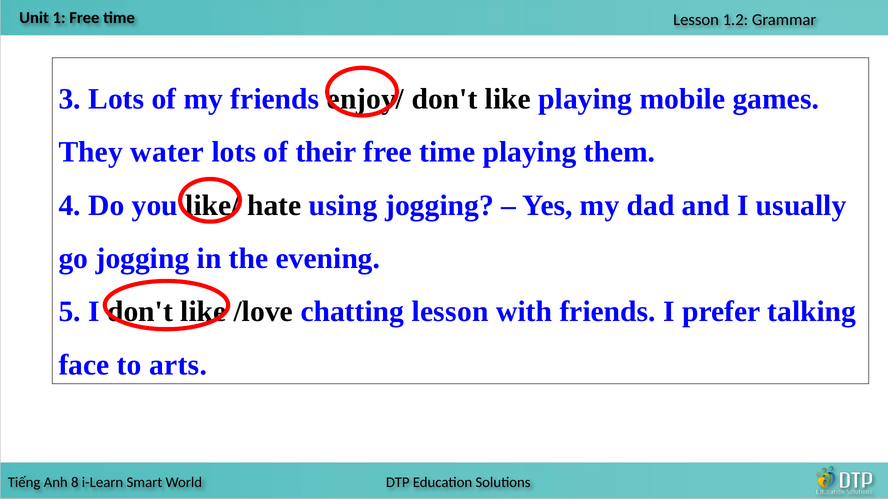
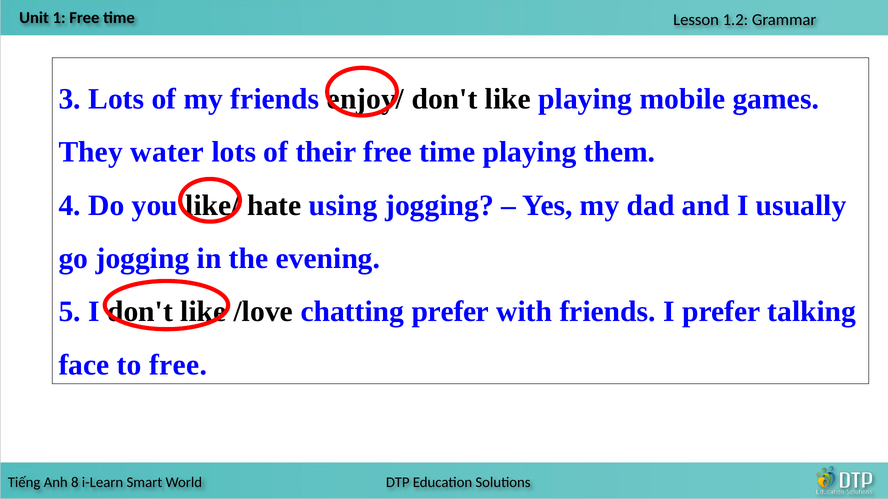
chatting lesson: lesson -> prefer
to arts: arts -> free
